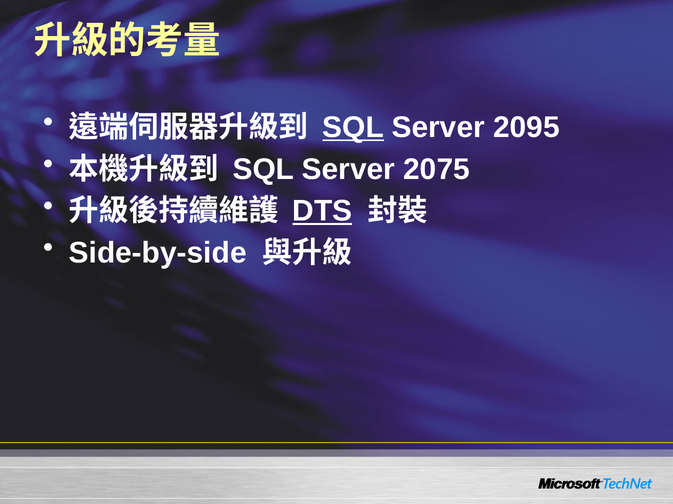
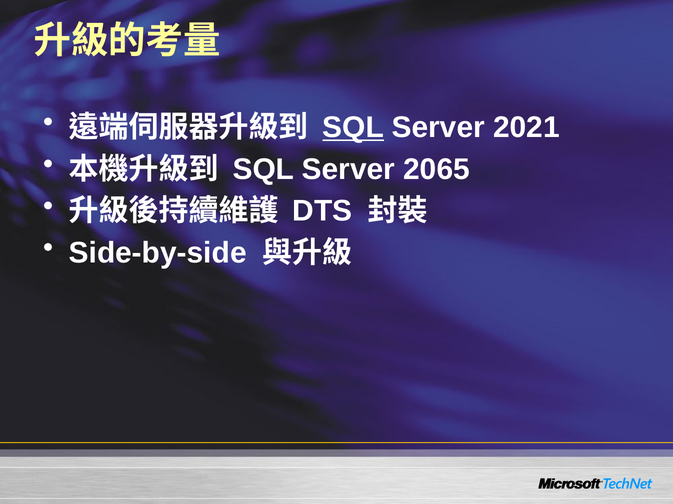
2095: 2095 -> 2021
2075: 2075 -> 2065
DTS underline: present -> none
